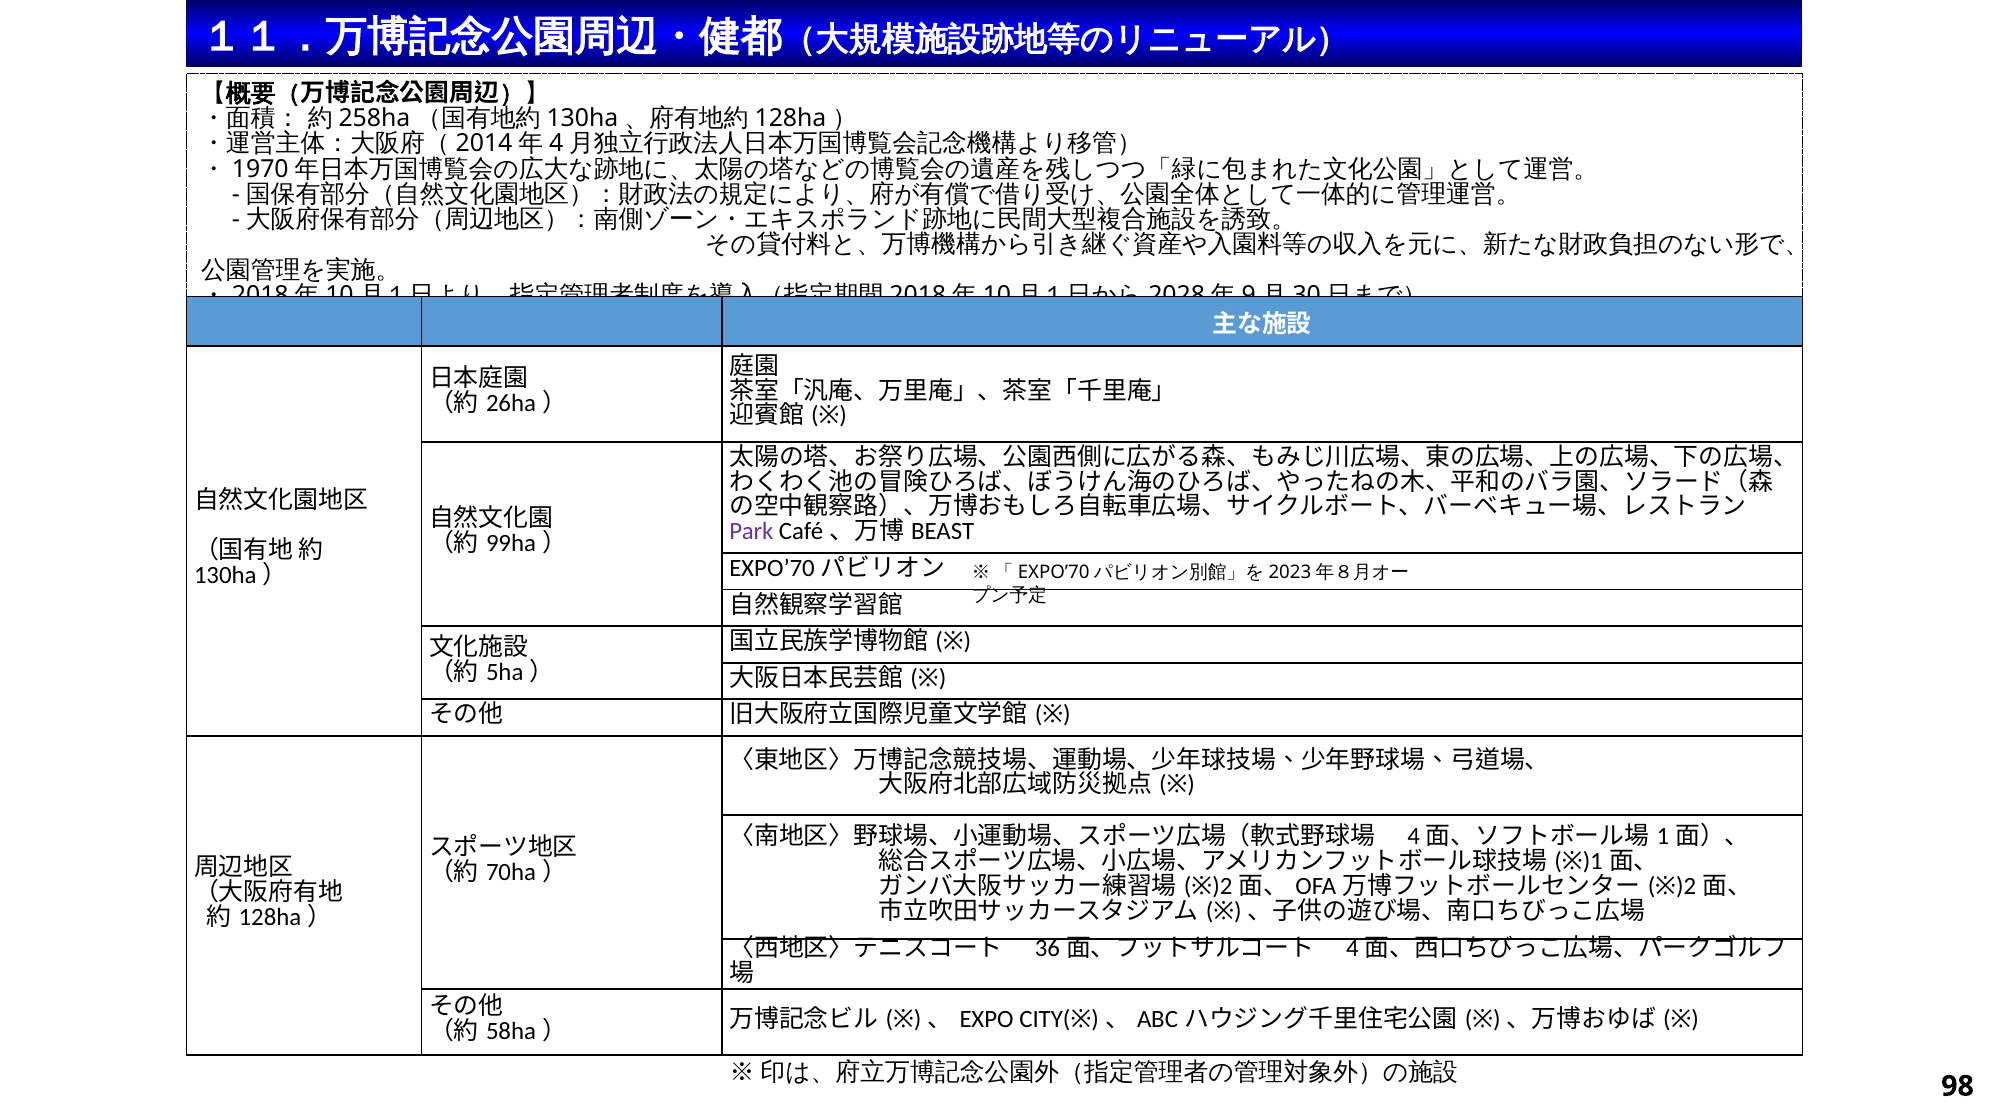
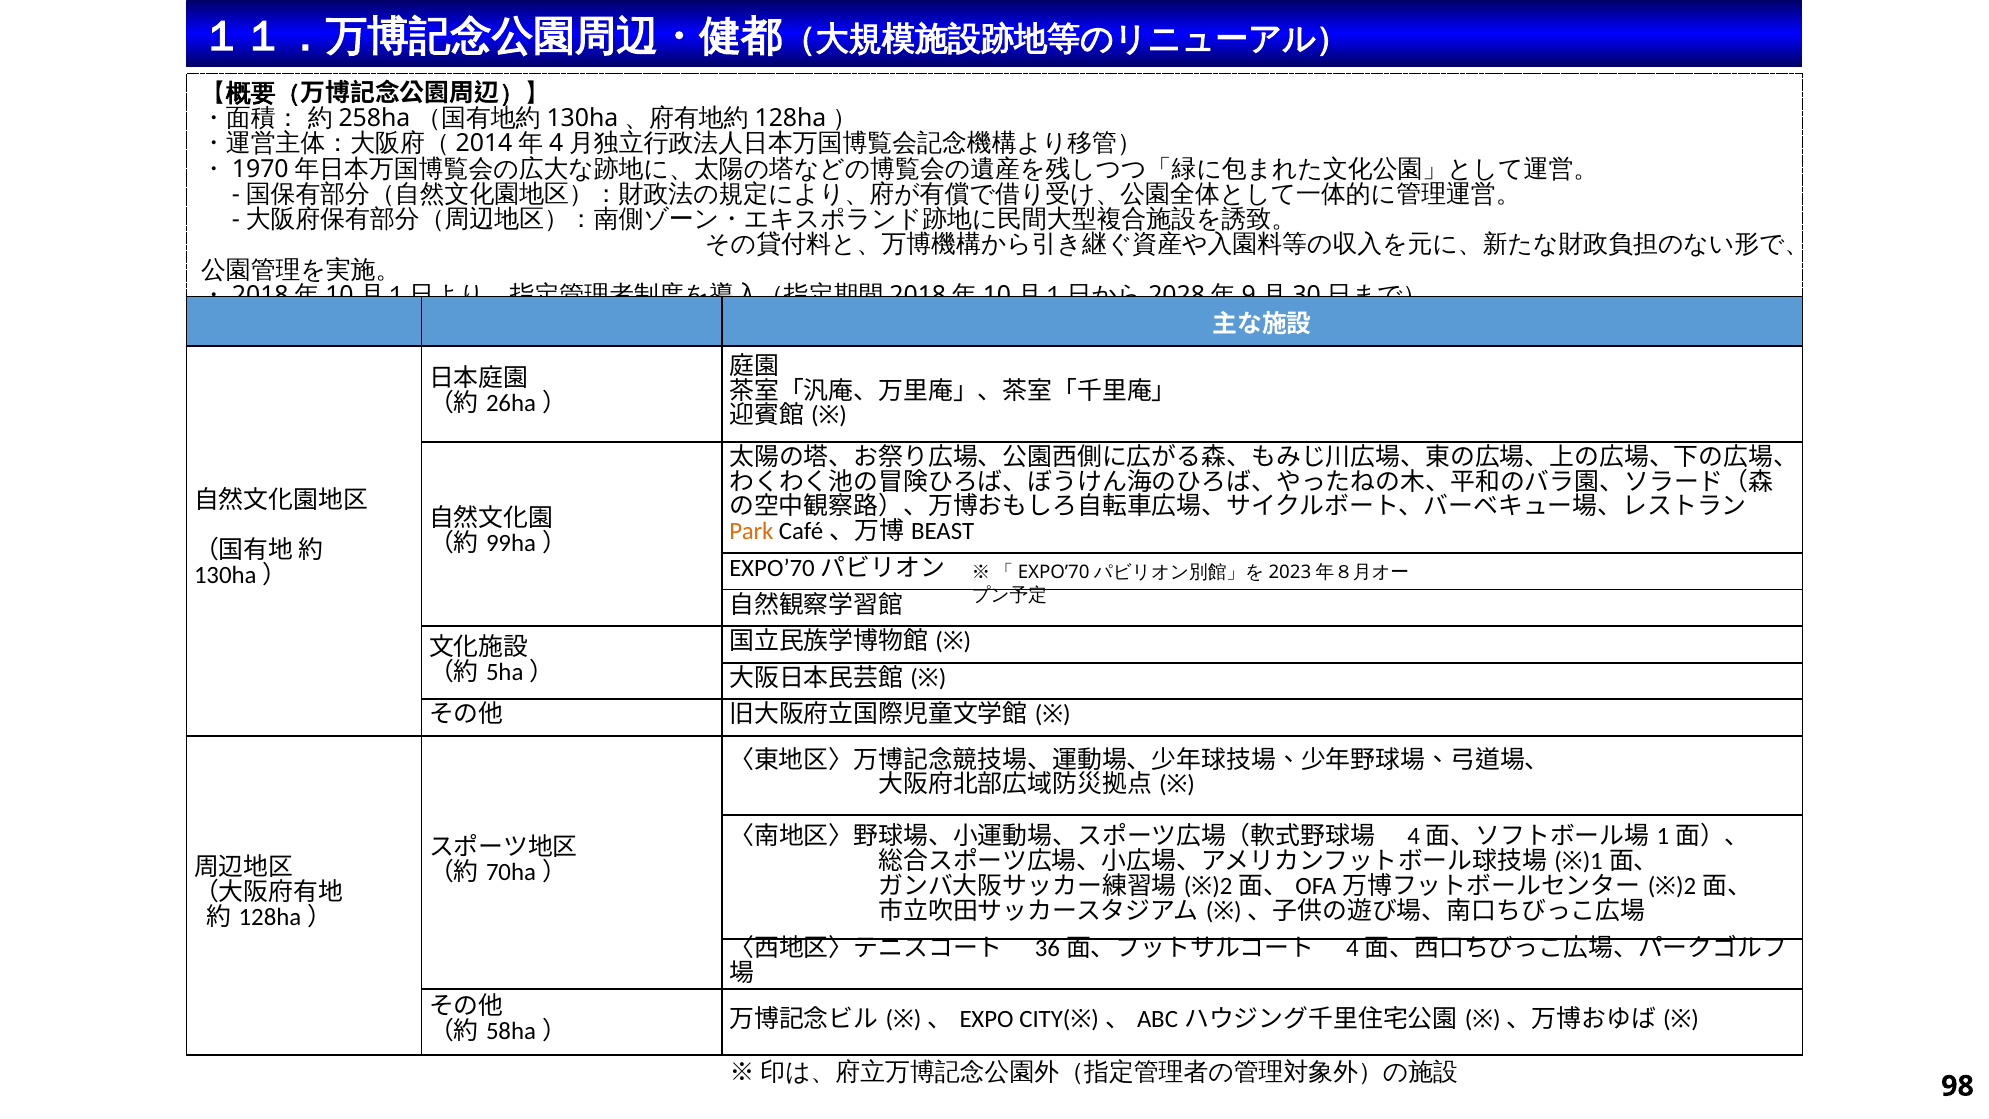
Park colour: purple -> orange
